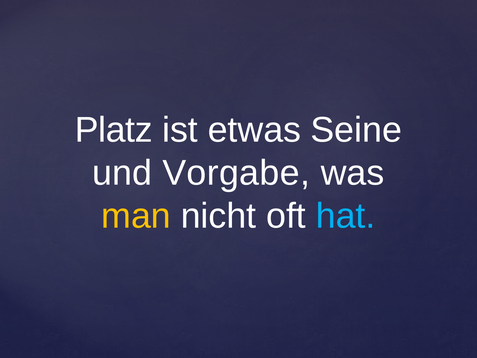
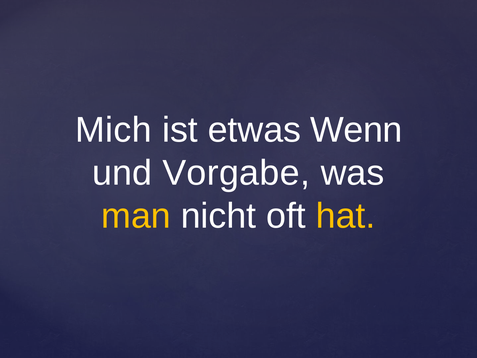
Platz: Platz -> Mich
Seine: Seine -> Wenn
hat colour: light blue -> yellow
